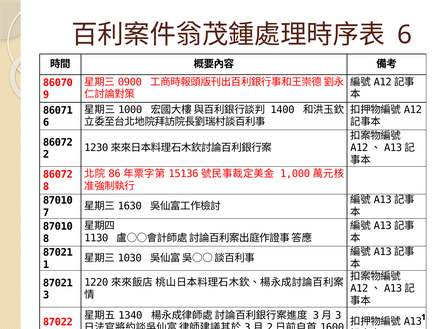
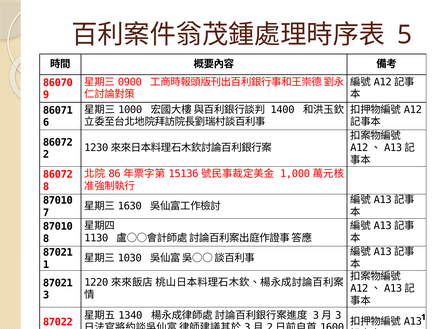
6 at (405, 35): 6 -> 5
